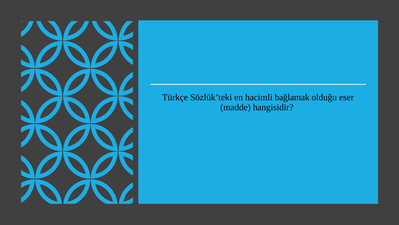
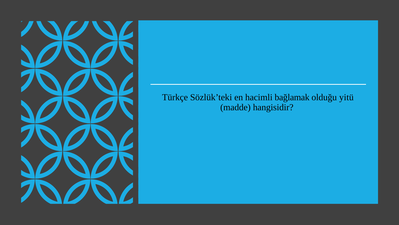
eser: eser -> yitü
